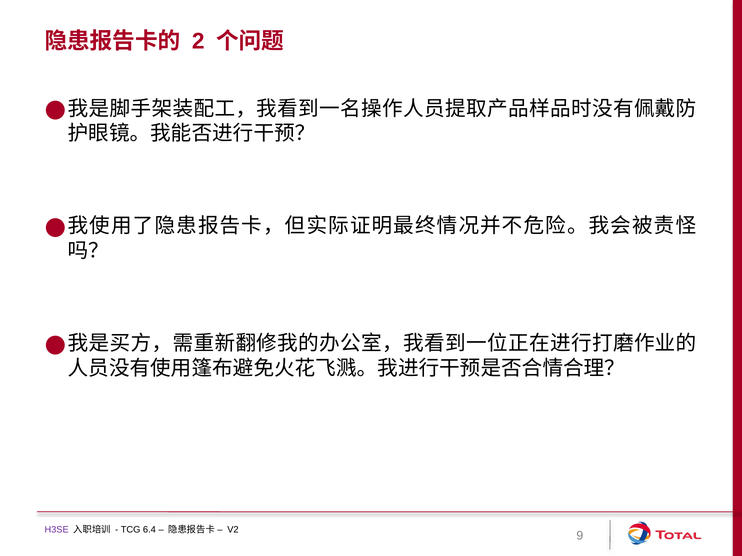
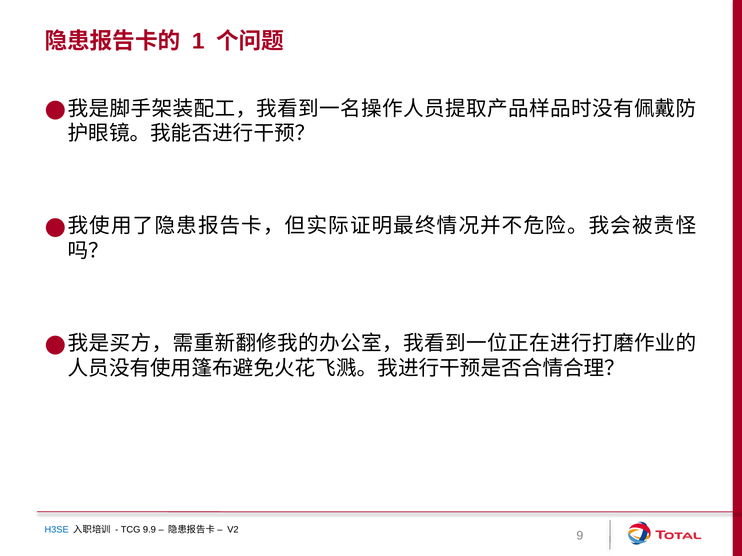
2: 2 -> 1
H3SE colour: purple -> blue
6.4: 6.4 -> 9.9
